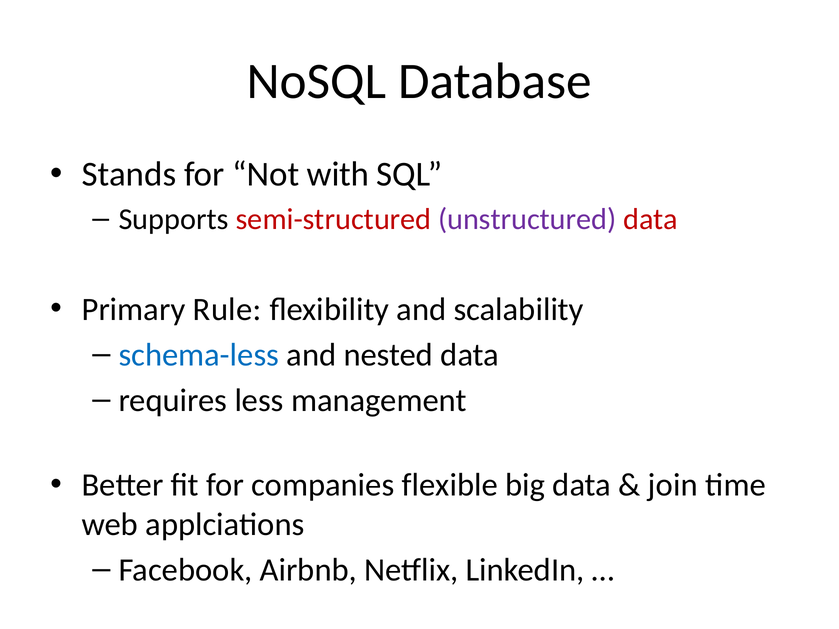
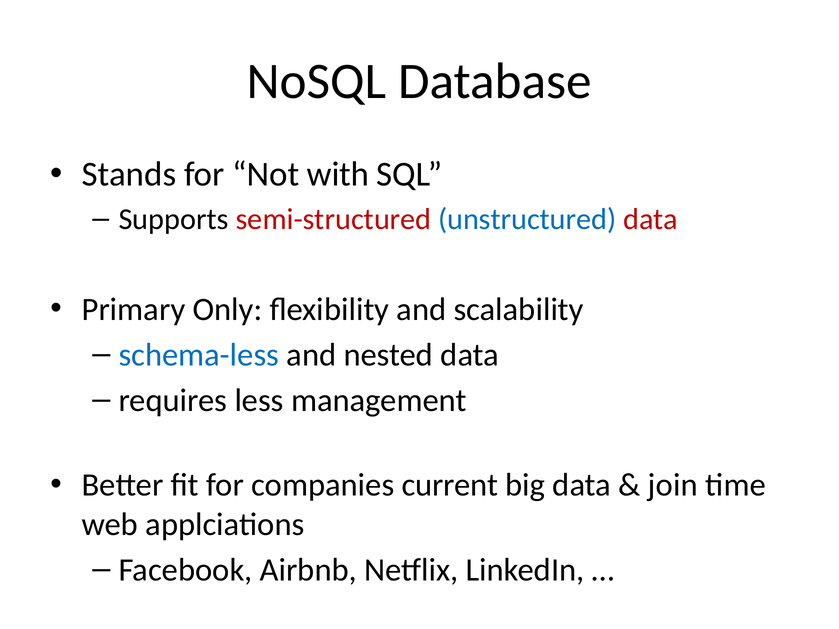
unstructured colour: purple -> blue
Rule: Rule -> Only
flexible: flexible -> current
